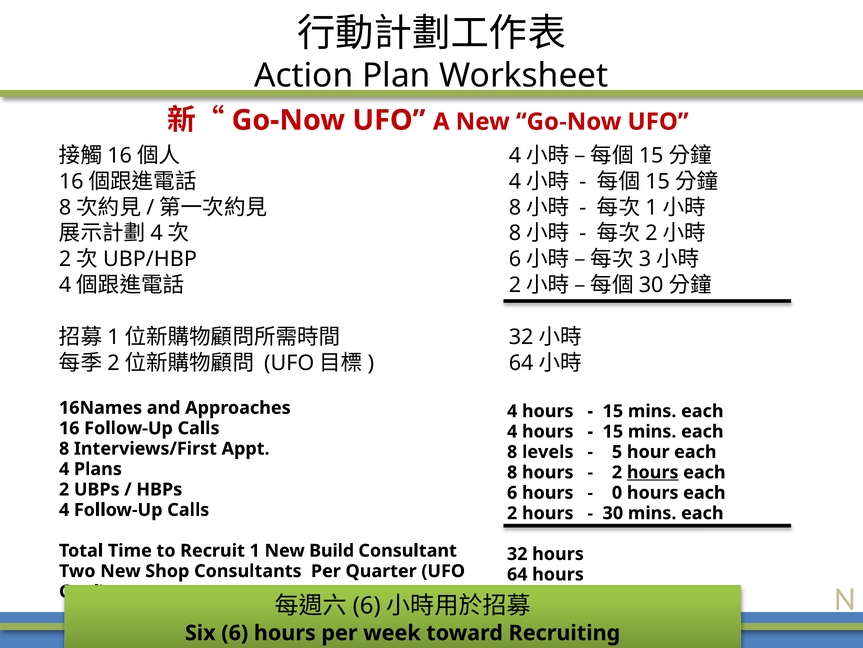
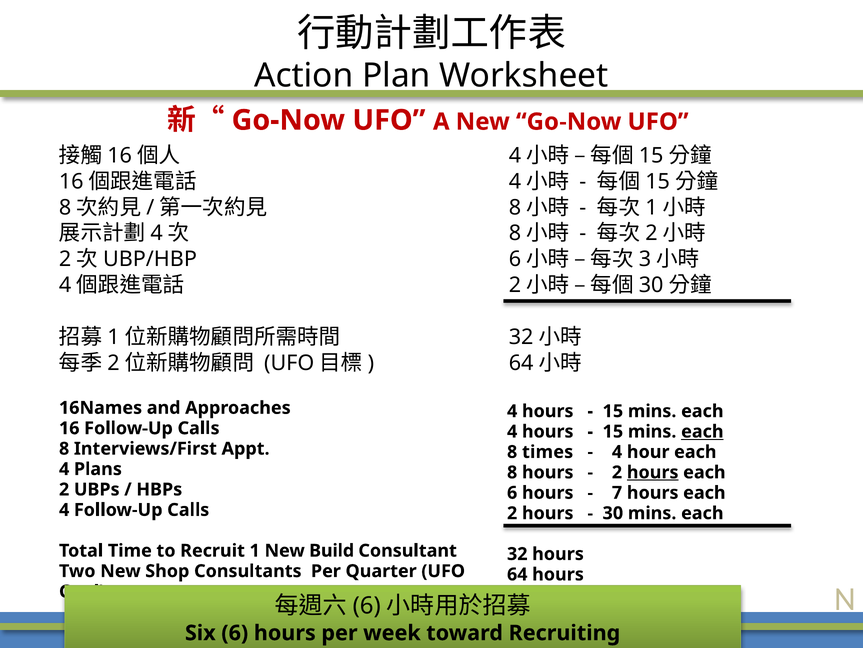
each at (702, 431) underline: none -> present
levels: levels -> times
5 at (617, 451): 5 -> 4
0: 0 -> 7
